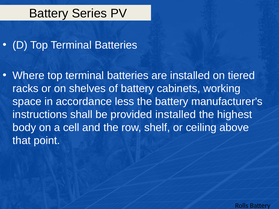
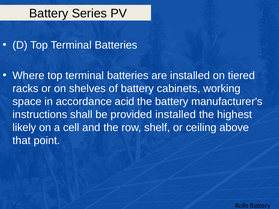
less: less -> acid
body: body -> likely
